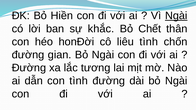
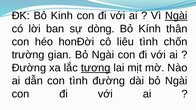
Hiền: Hiền -> Kinh
khắc: khắc -> dòng
Chết: Chết -> Kính
đường at (28, 55): đường -> trường
tương underline: none -> present
